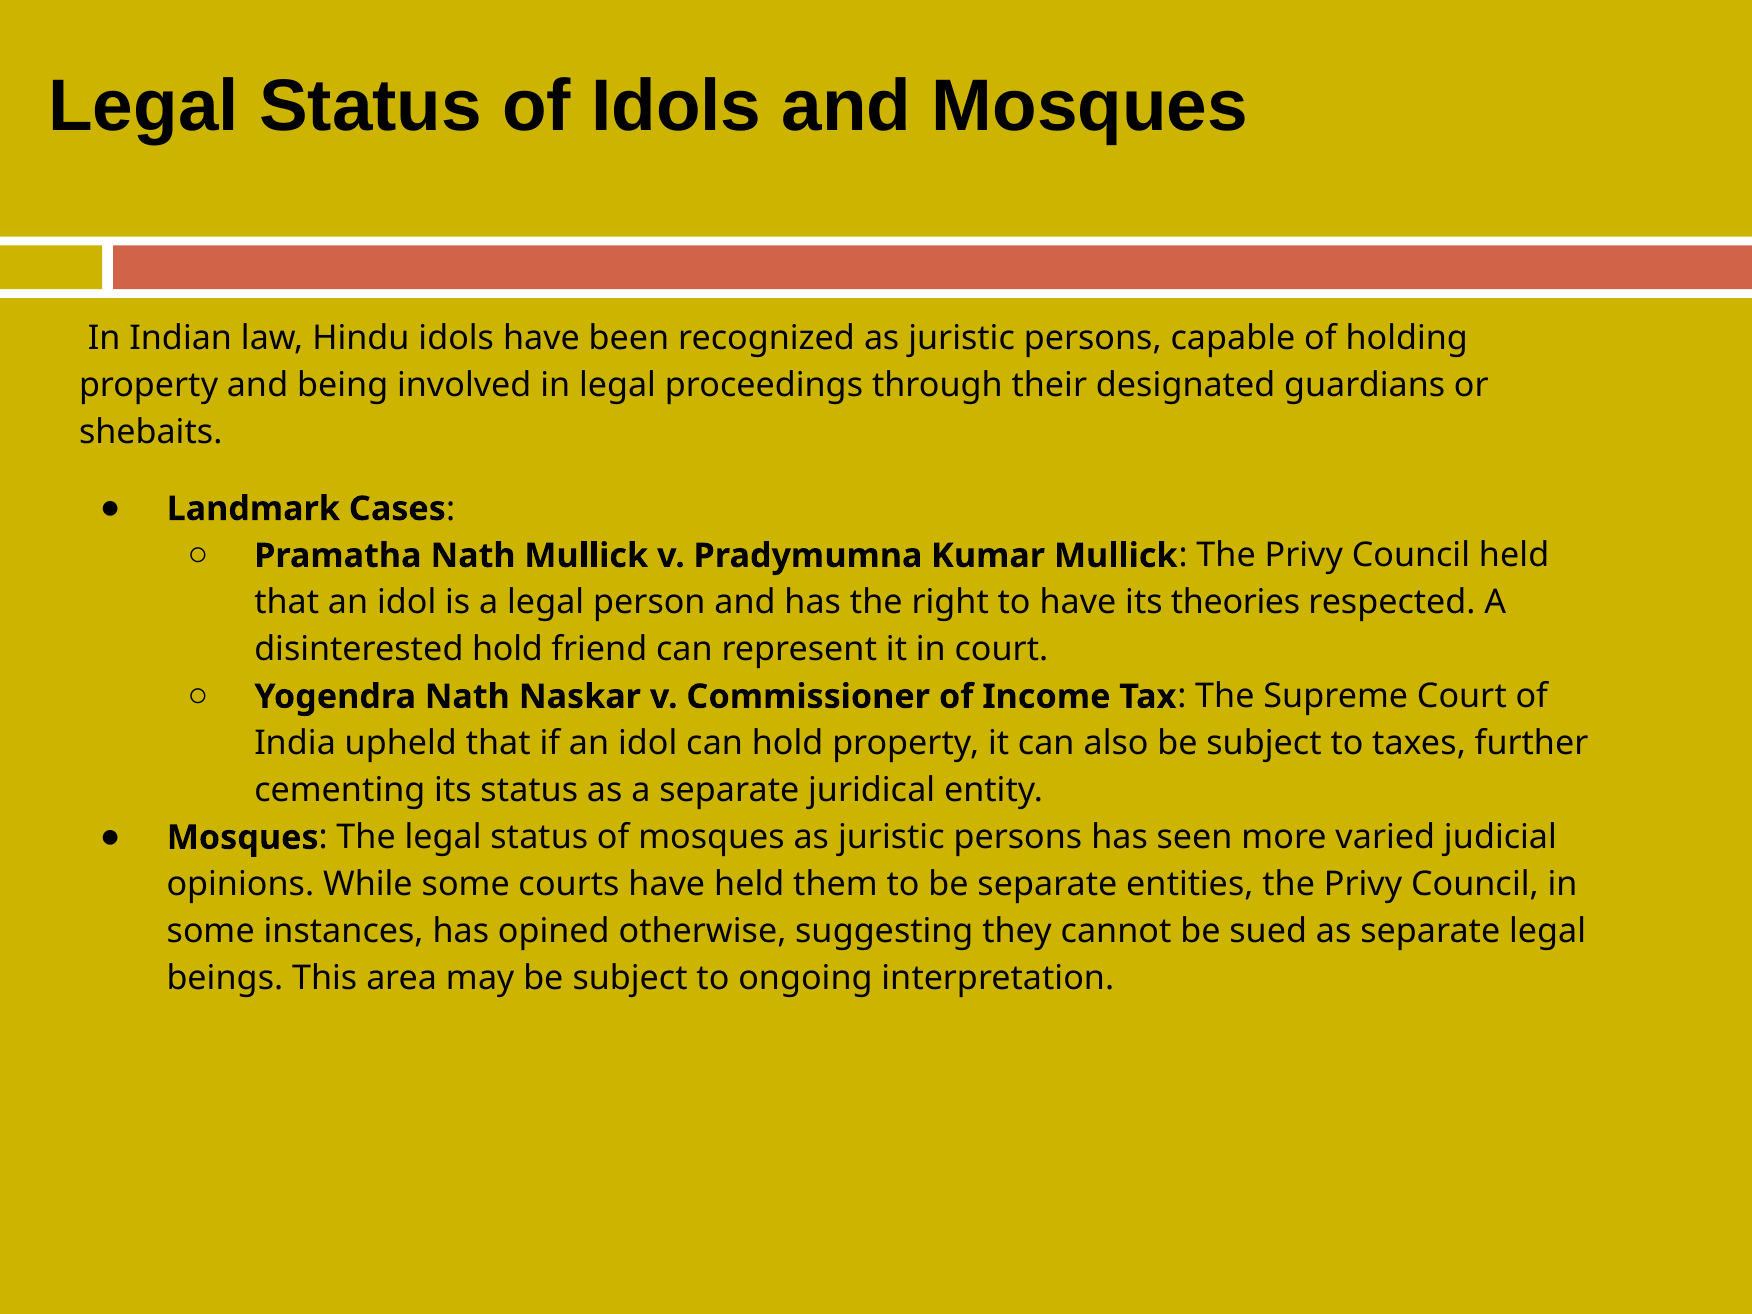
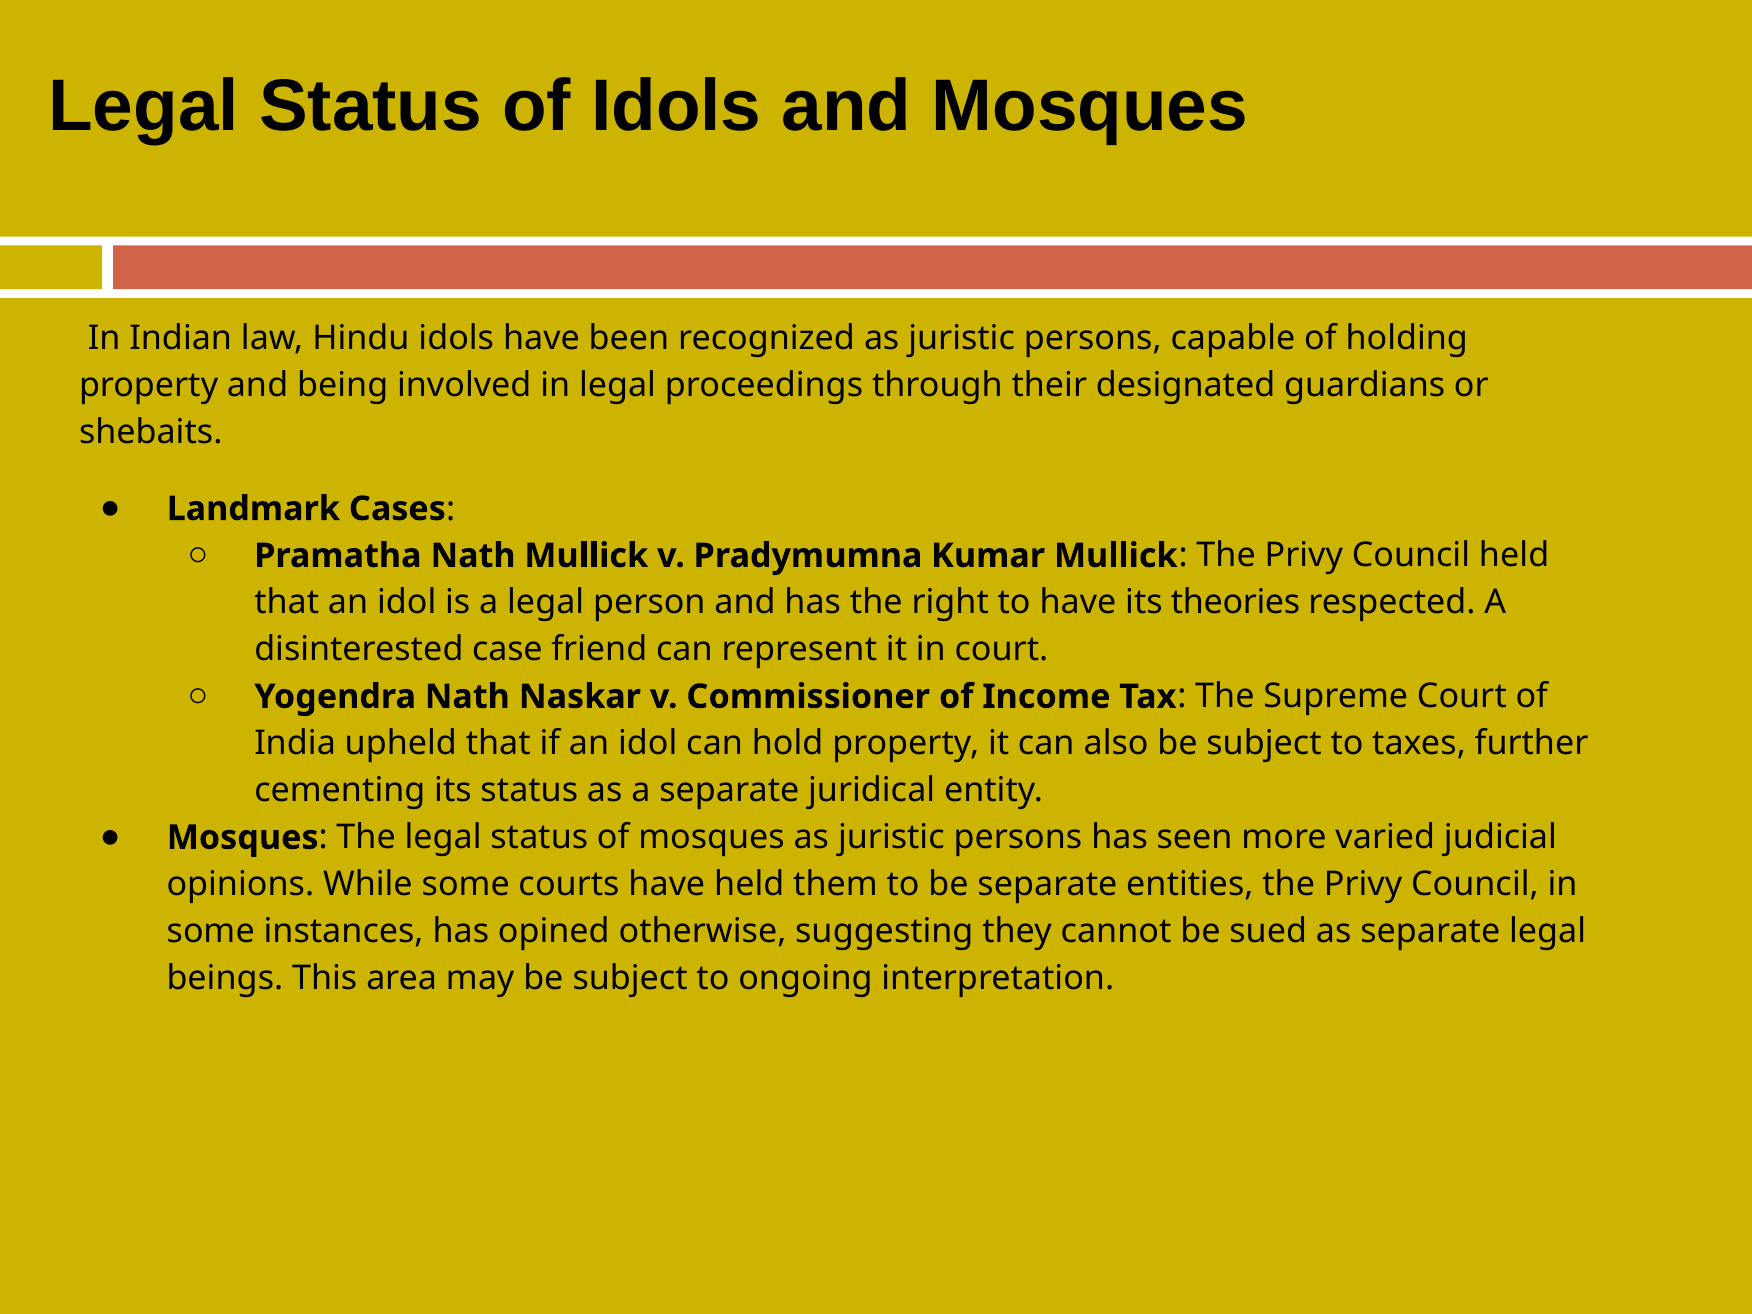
disinterested hold: hold -> case
